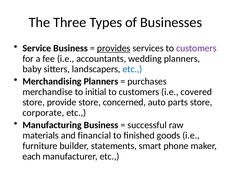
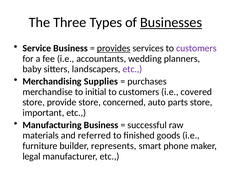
Businesses underline: none -> present
etc at (132, 69) colour: blue -> purple
Merchandising Planners: Planners -> Supplies
corporate: corporate -> important
financial: financial -> referred
statements: statements -> represents
each: each -> legal
